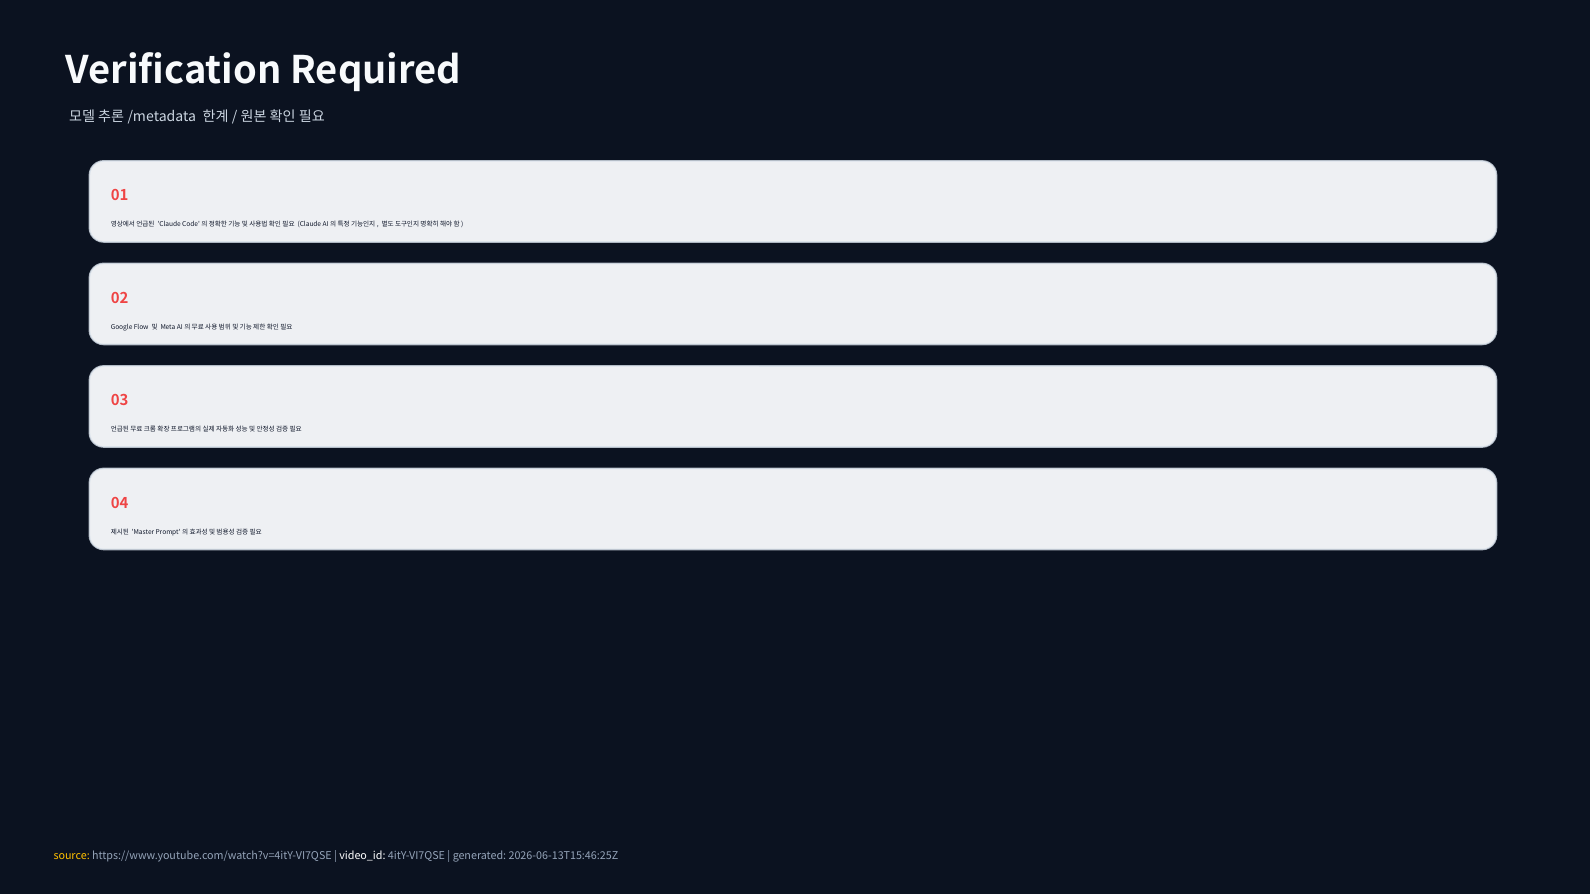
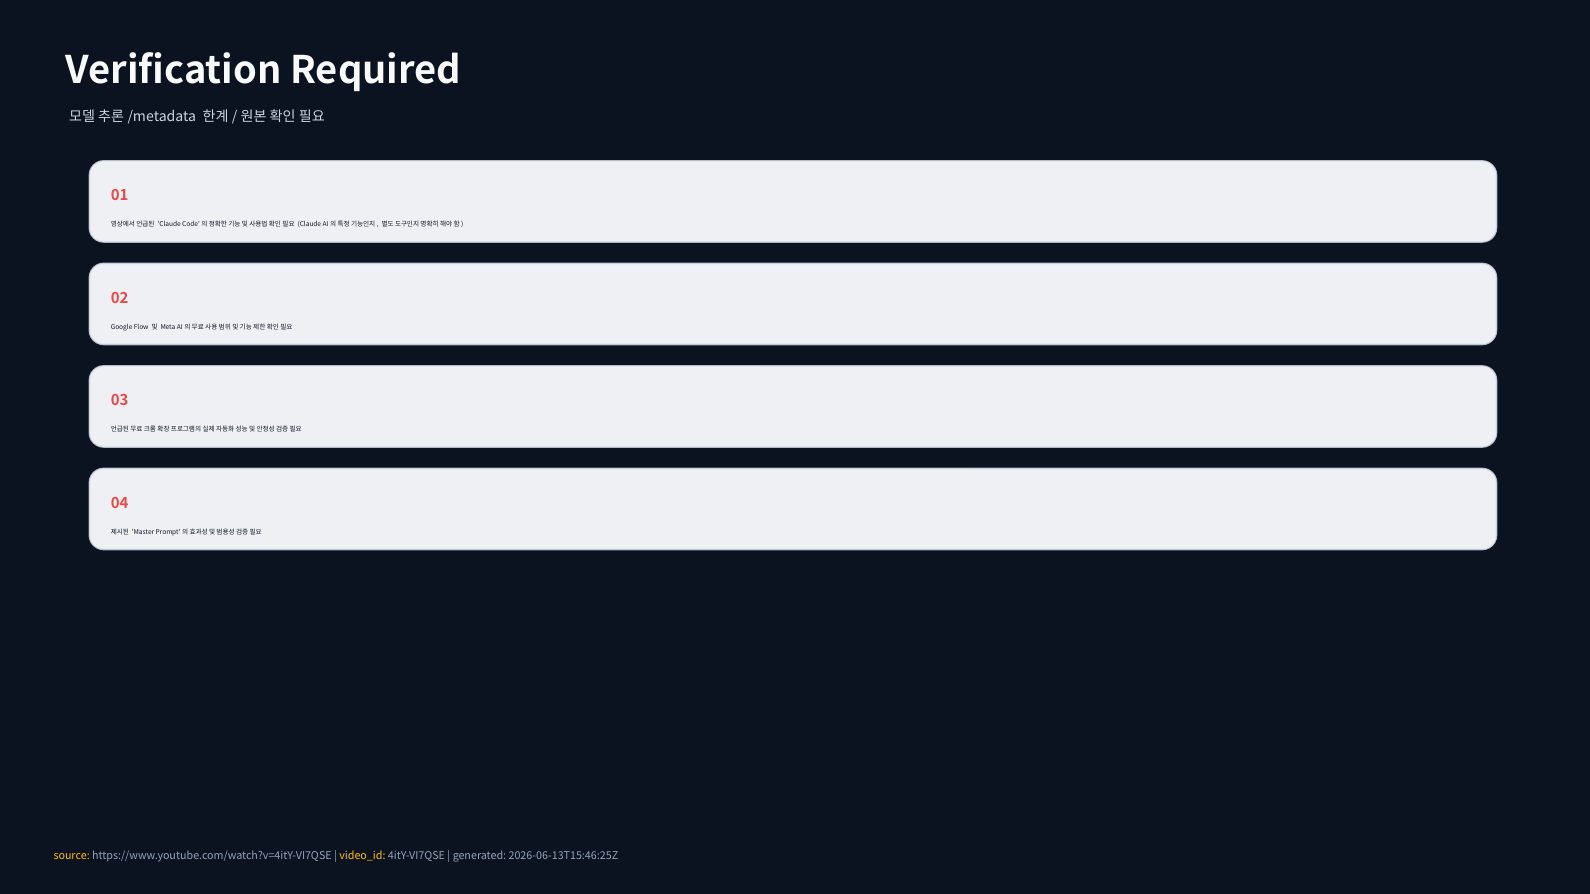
video_id colour: white -> yellow
